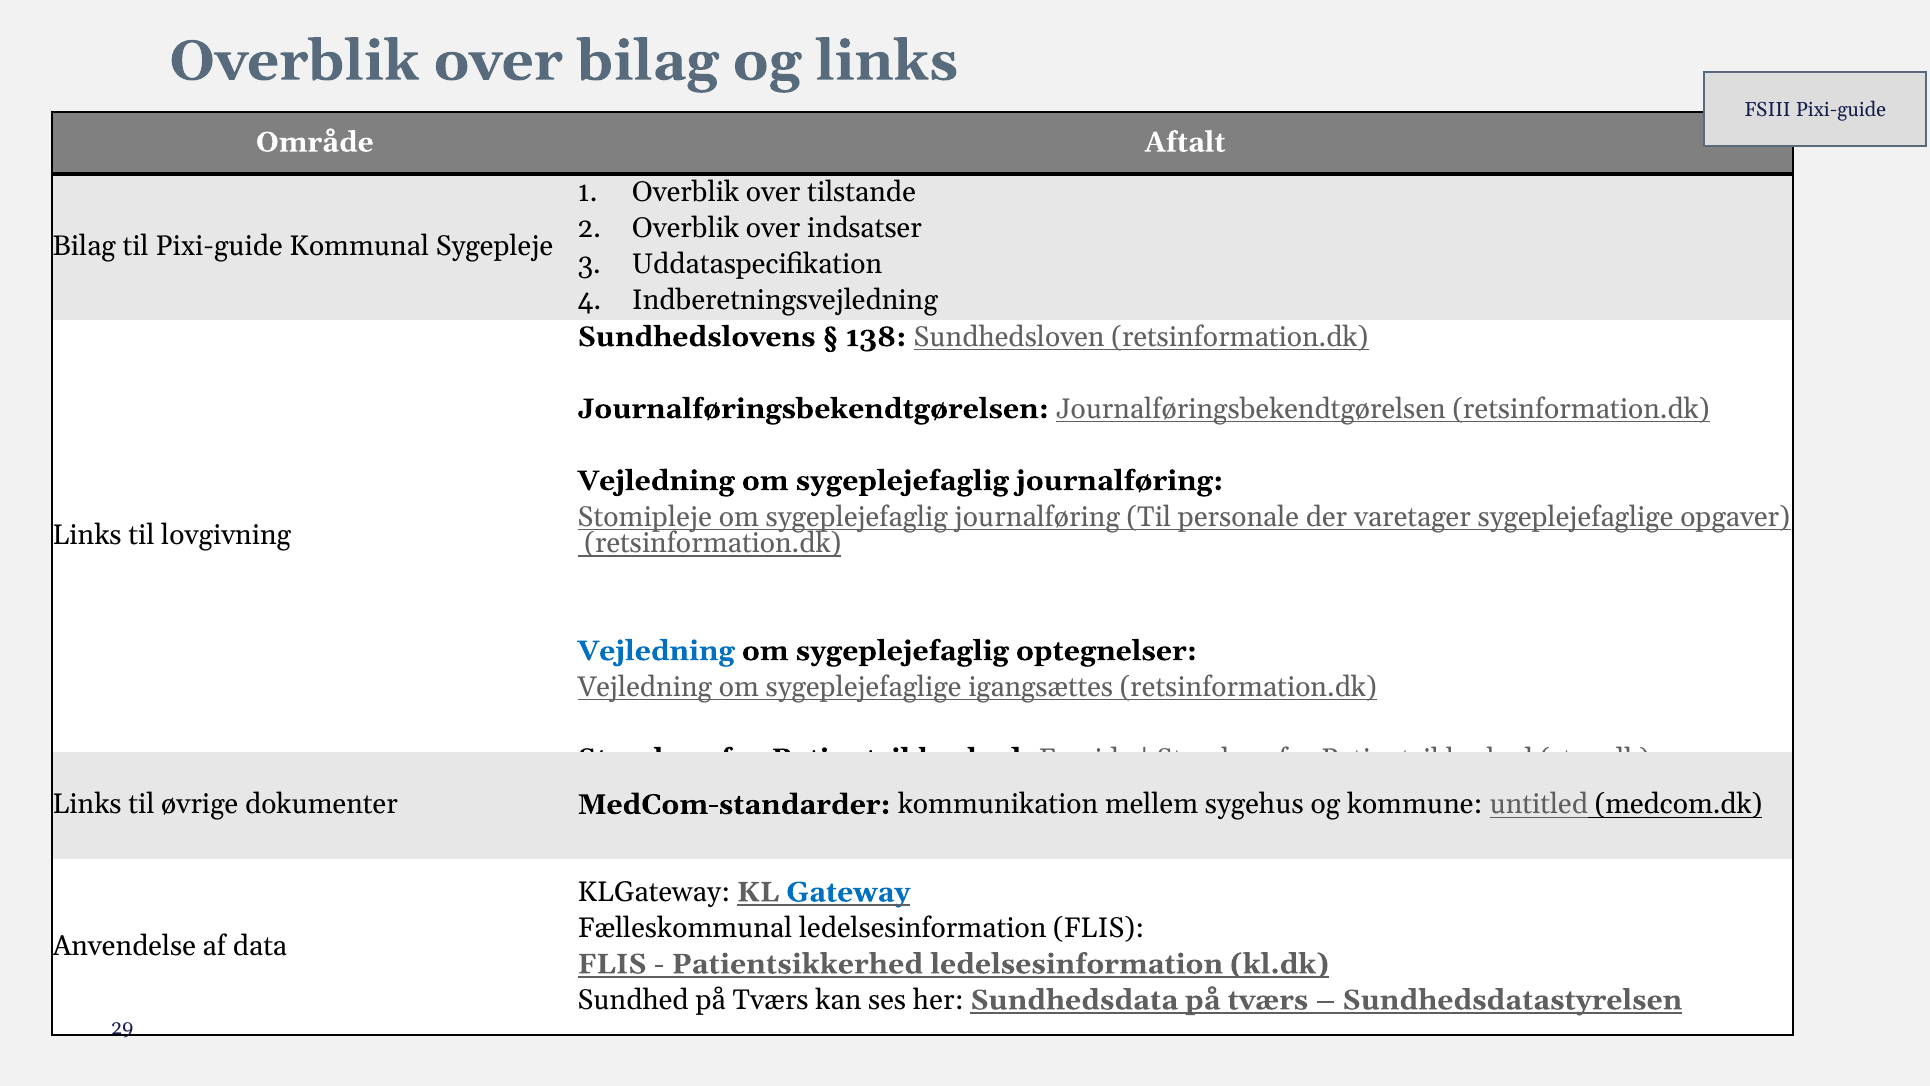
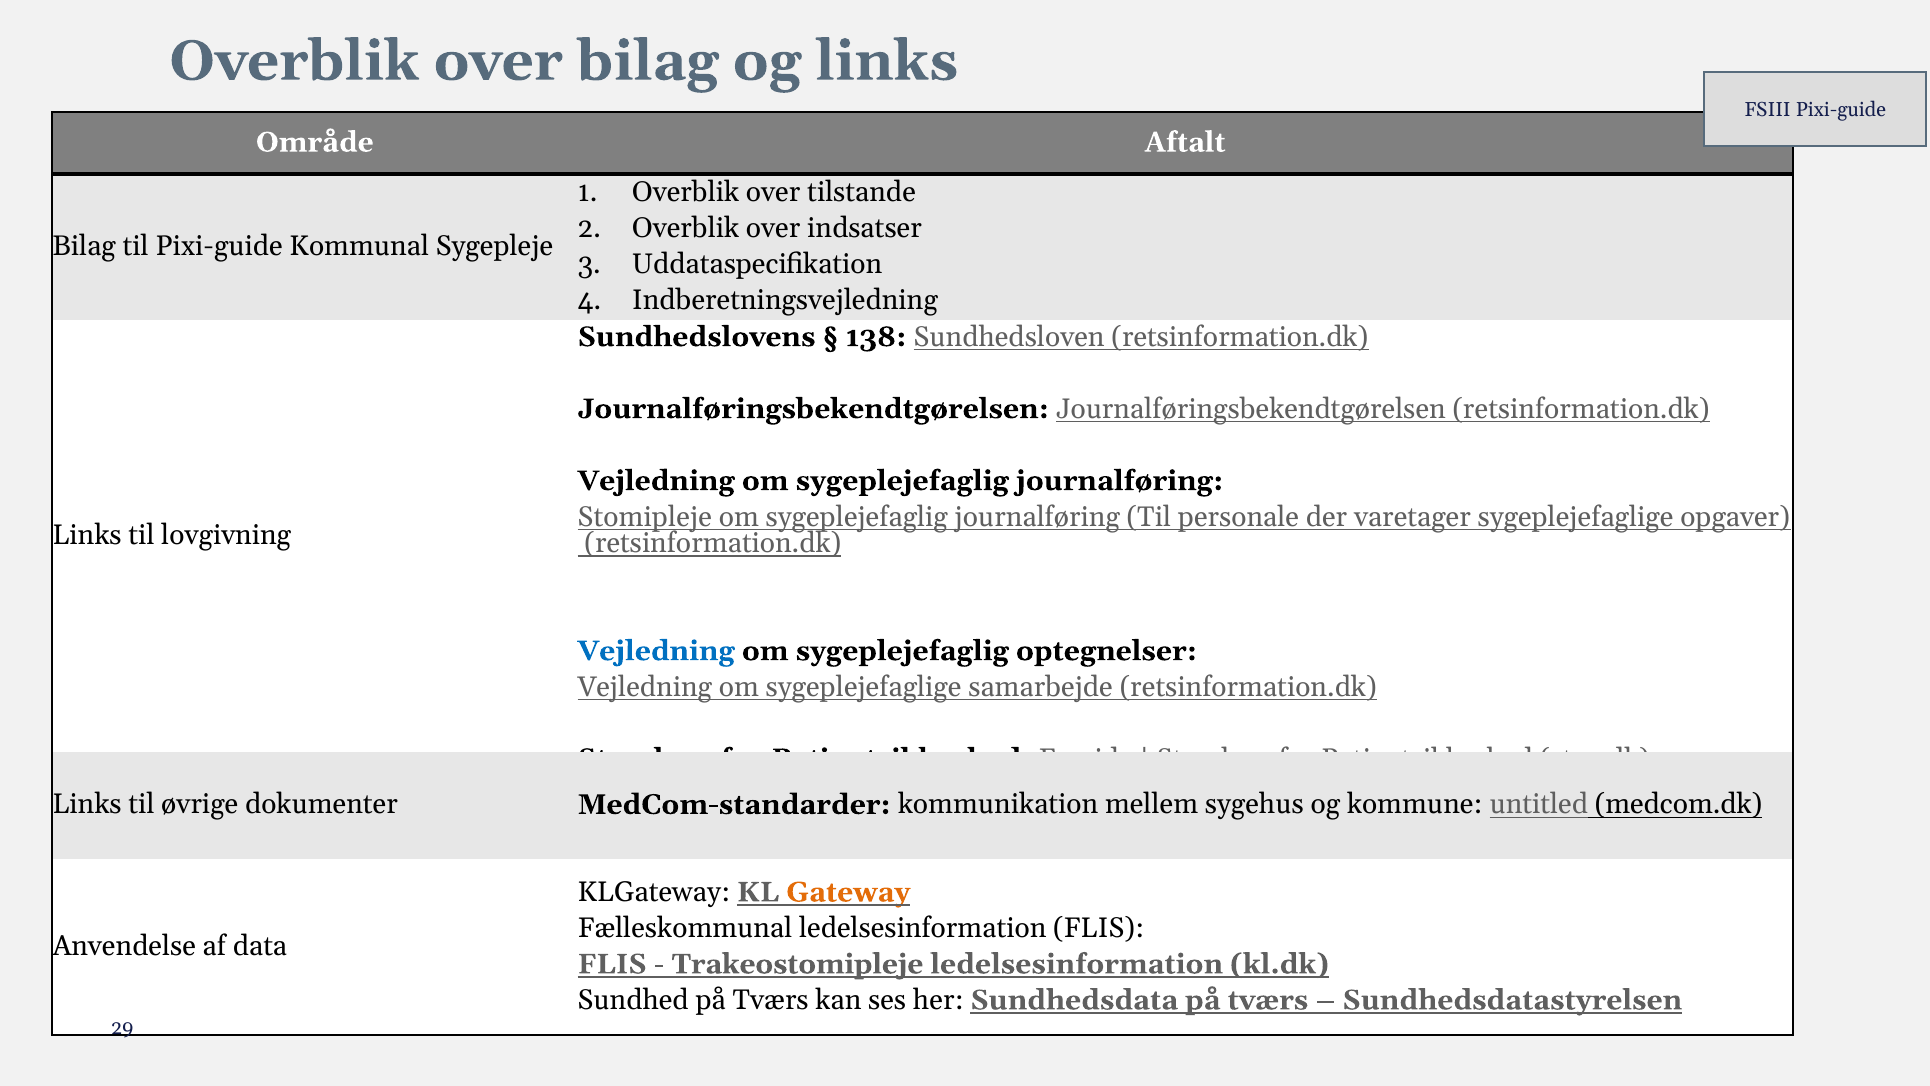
igangsættes: igangsættes -> samarbejde
Gateway colour: blue -> orange
Patientsikkerhed at (797, 964): Patientsikkerhed -> Trakeostomipleje
